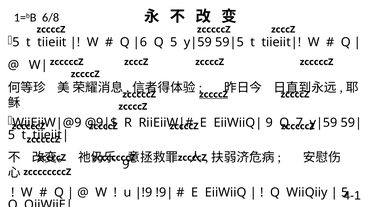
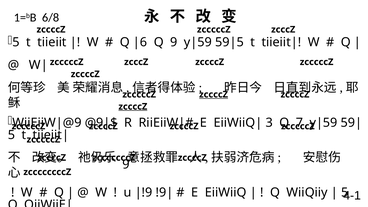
Q 5: 5 -> 9
zccccZ at (133, 107) underline: none -> present
9 at (269, 123): 9 -> 3
